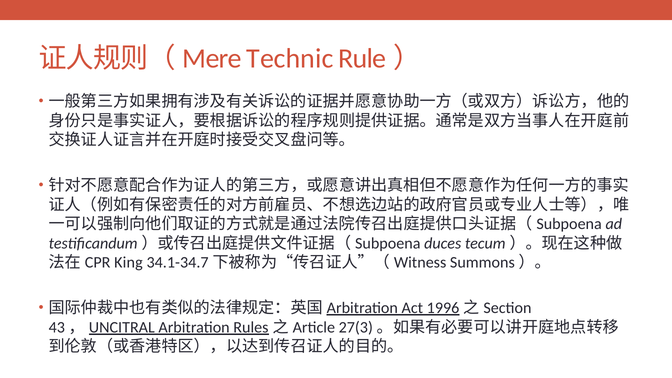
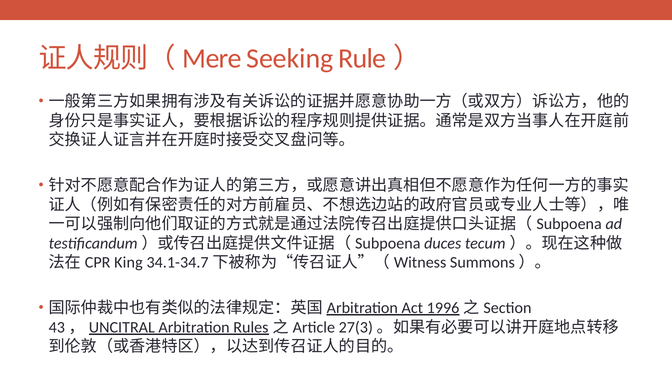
Technic: Technic -> Seeking
